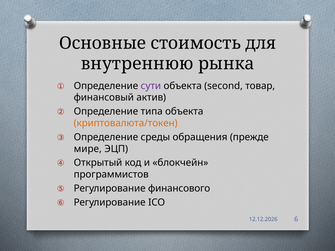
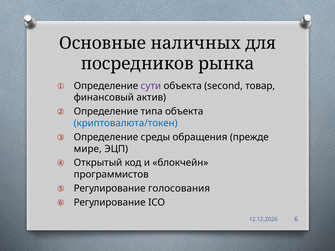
стоимость: стоимость -> наличных
внутреннюю: внутреннюю -> посредников
криптовалюта/токен colour: orange -> blue
финансового: финансового -> голосования
